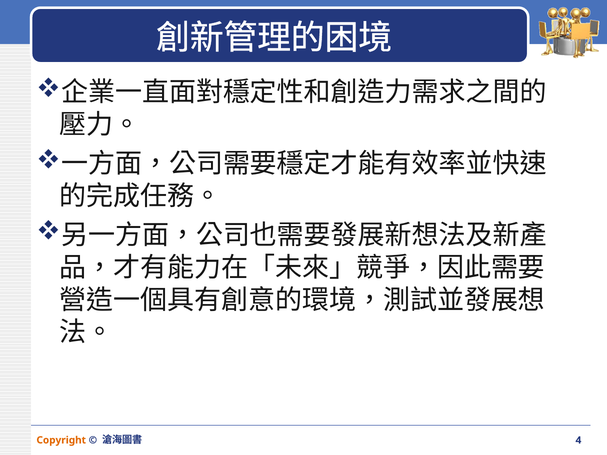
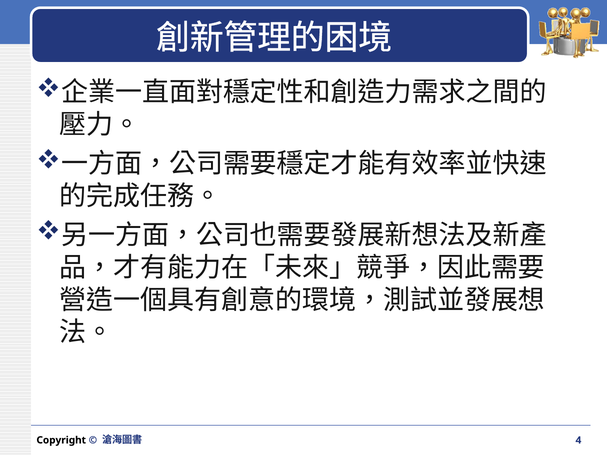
Copyright colour: orange -> black
